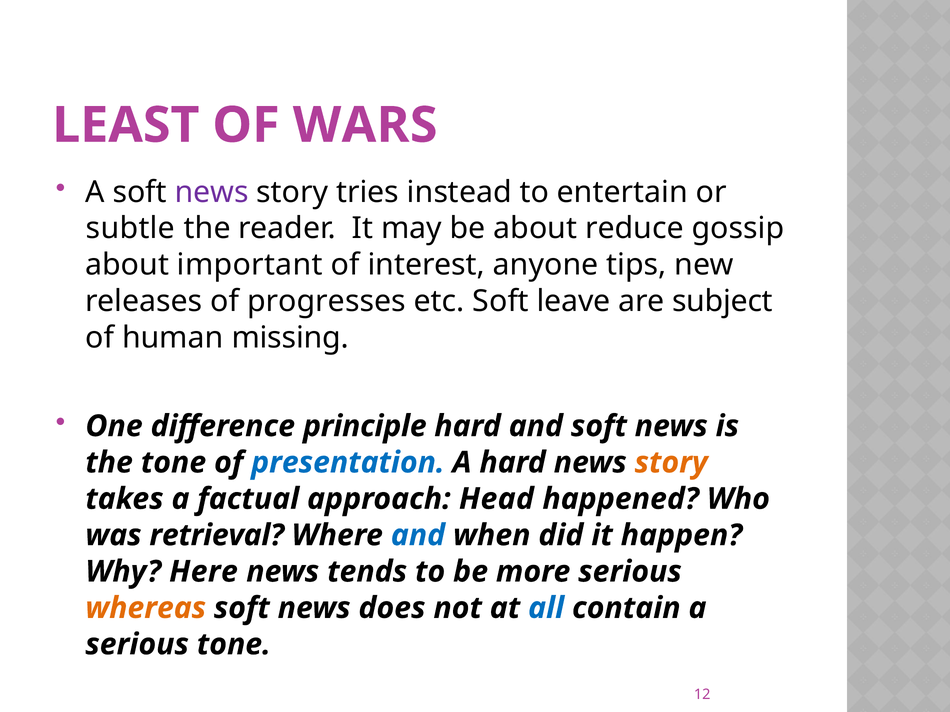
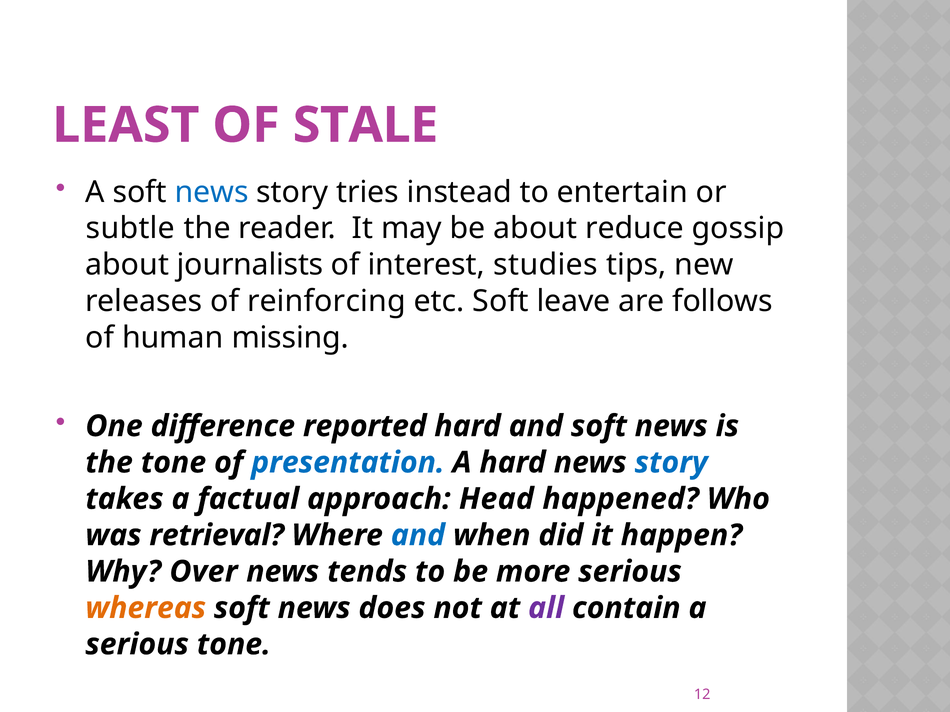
WARS: WARS -> STALE
news at (212, 192) colour: purple -> blue
important: important -> journalists
anyone: anyone -> studies
progresses: progresses -> reinforcing
subject: subject -> follows
principle: principle -> reported
story at (671, 463) colour: orange -> blue
Here: Here -> Over
all colour: blue -> purple
